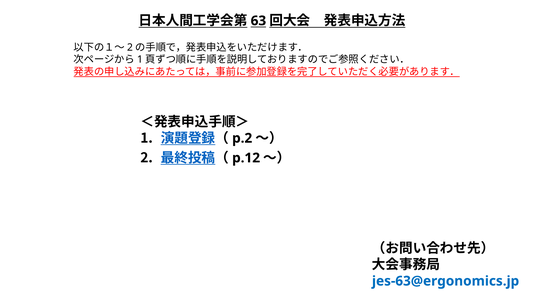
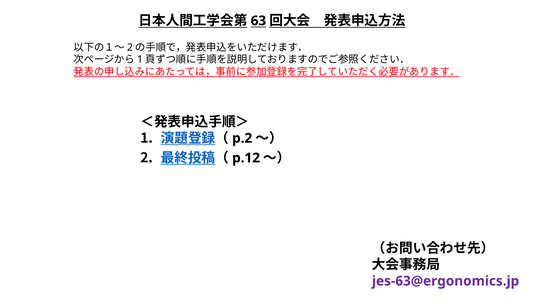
jes-63@ergonomics.jp colour: blue -> purple
